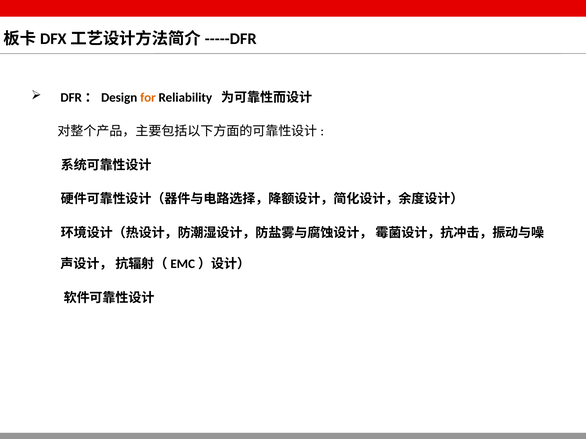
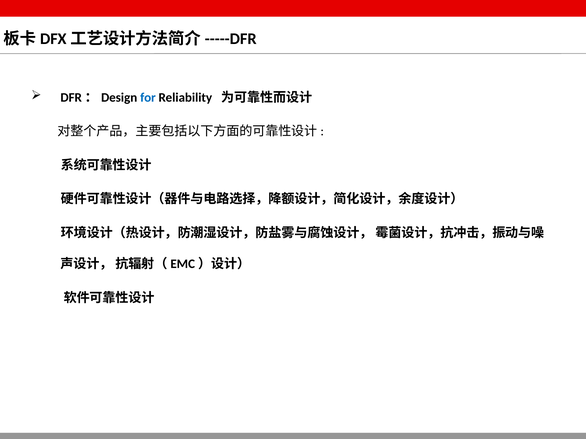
for colour: orange -> blue
